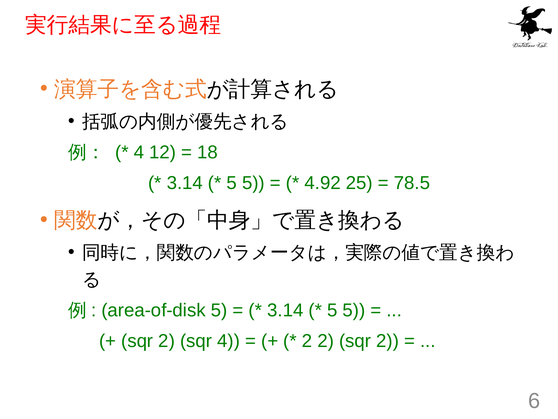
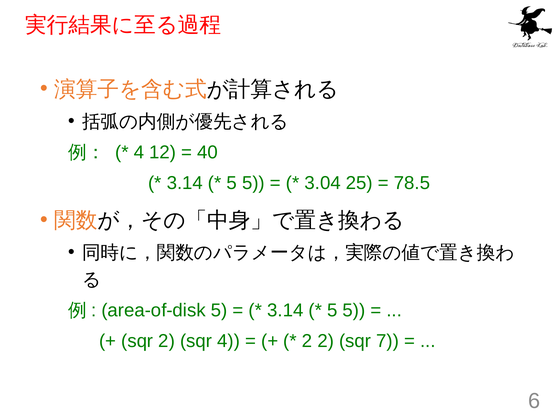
18: 18 -> 40
4.92: 4.92 -> 3.04
2 sqr 2: 2 -> 7
